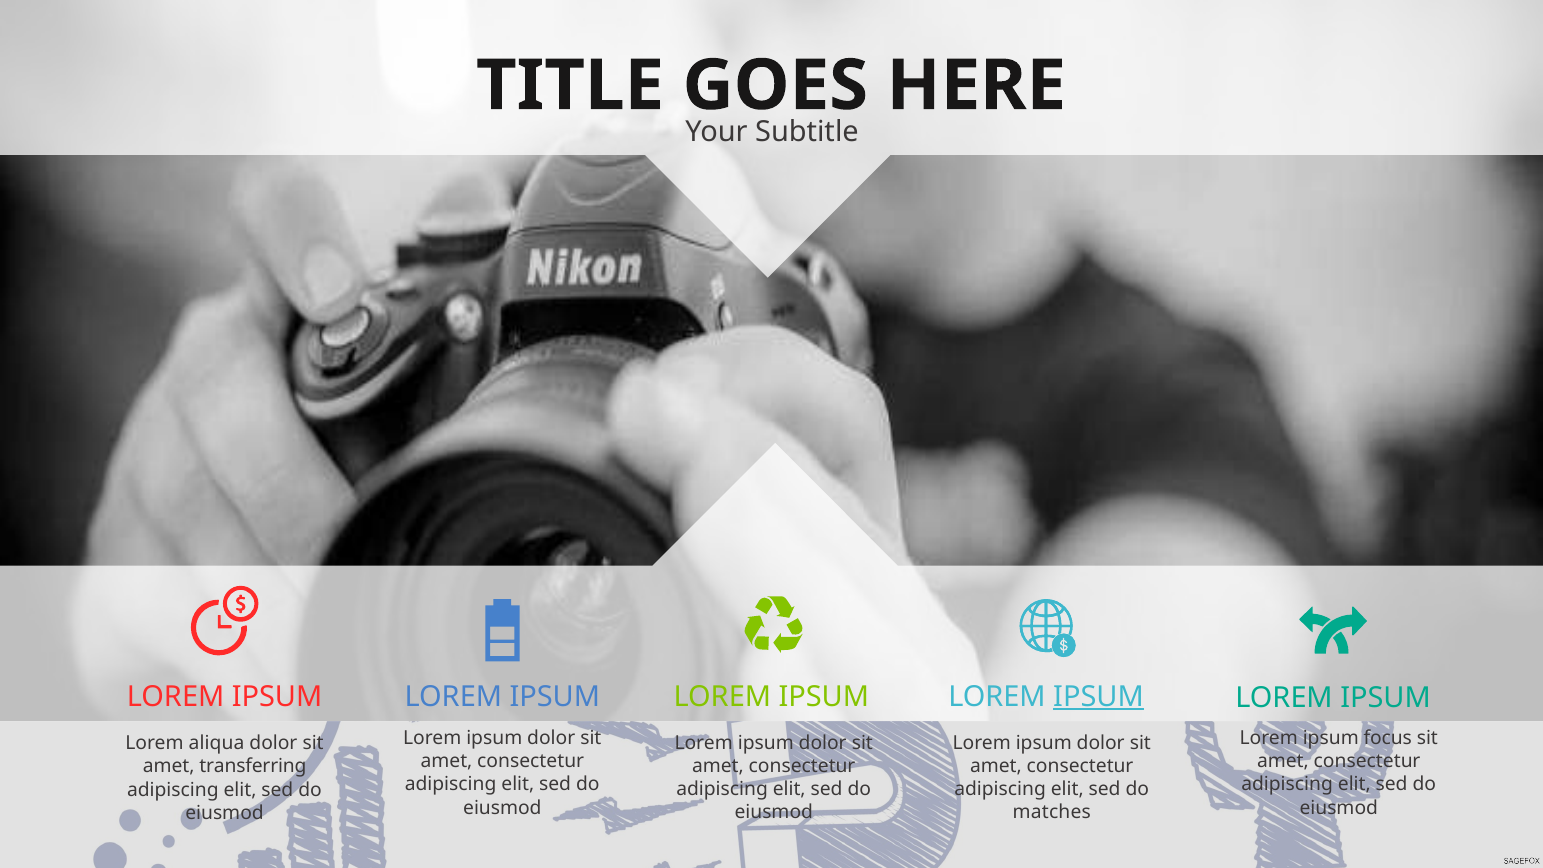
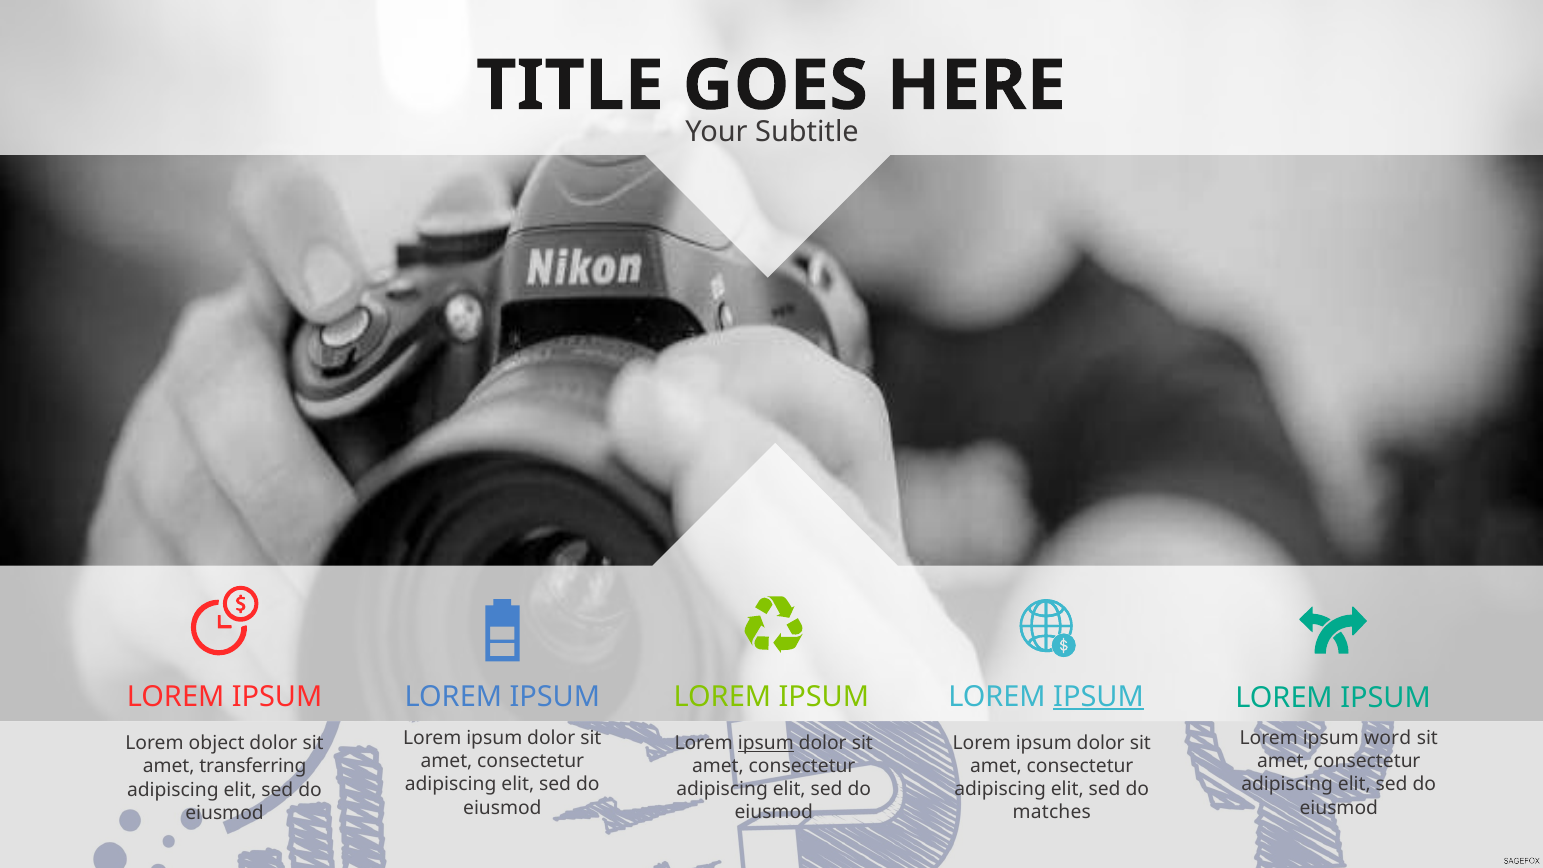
focus: focus -> word
ipsum at (766, 743) underline: none -> present
aliqua: aliqua -> object
